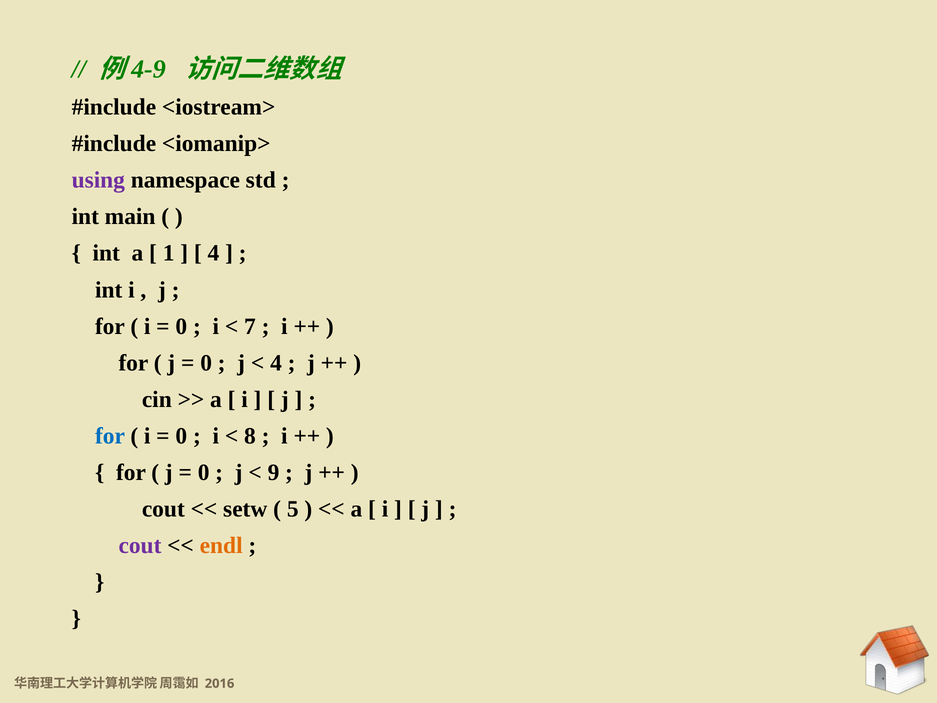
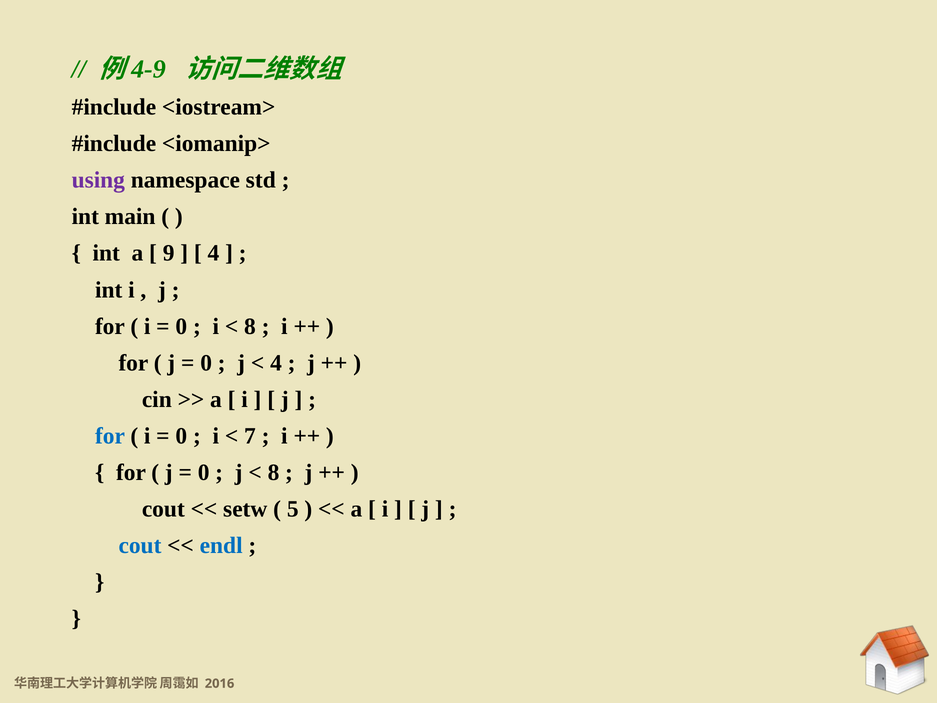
1: 1 -> 9
7 at (250, 326): 7 -> 8
8: 8 -> 7
9 at (273, 472): 9 -> 8
cout at (140, 545) colour: purple -> blue
endl colour: orange -> blue
